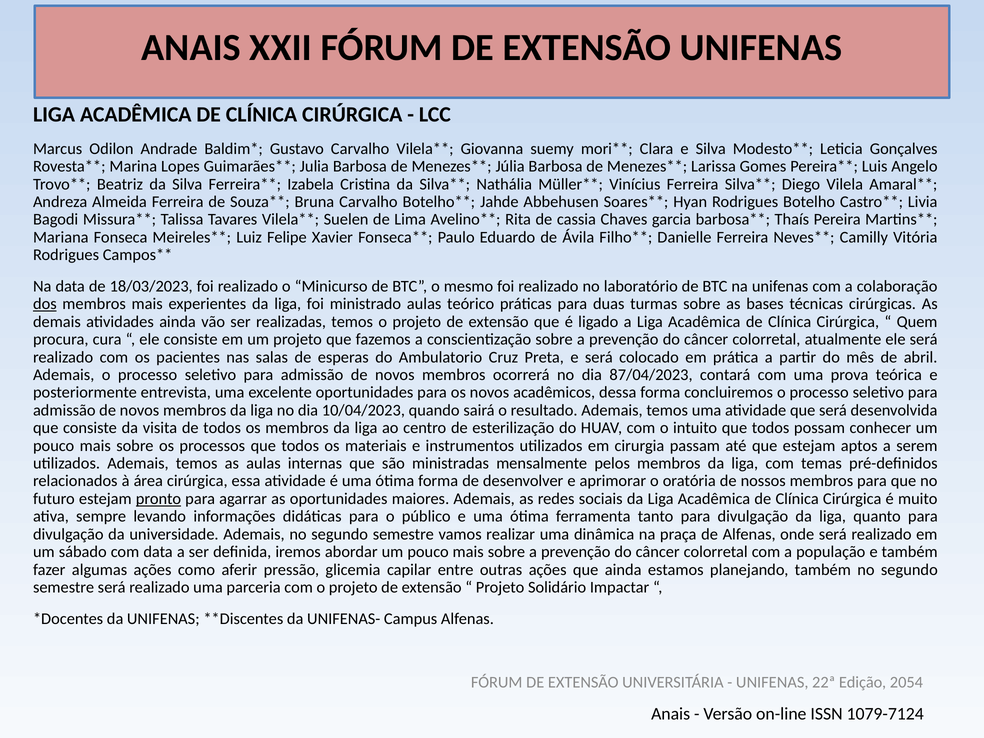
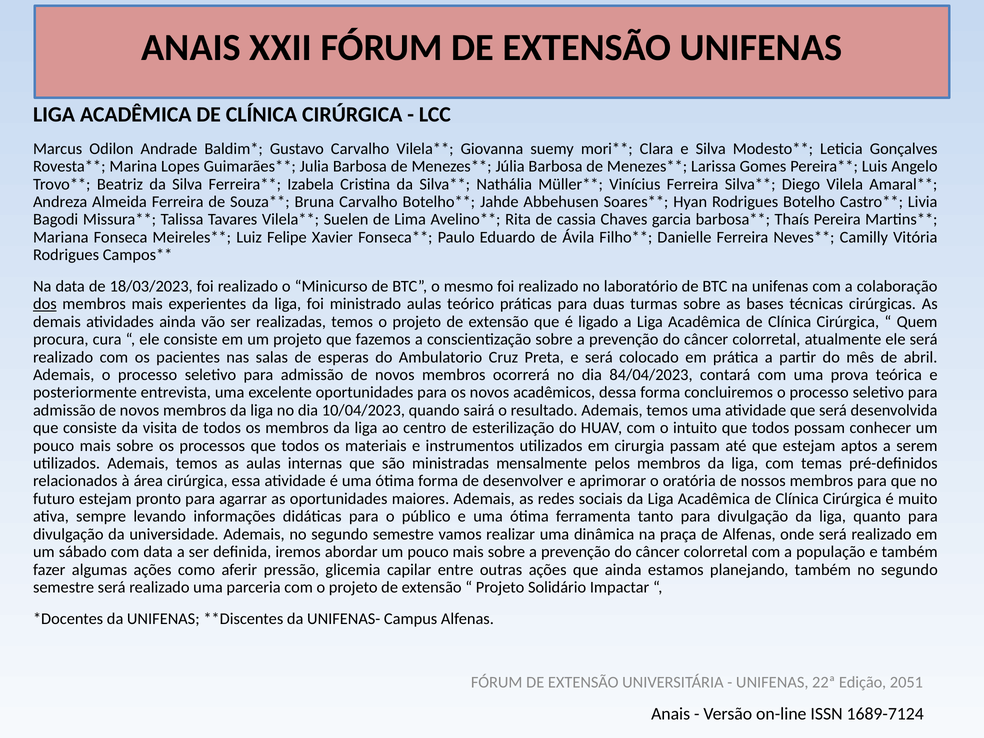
87/04/2023: 87/04/2023 -> 84/04/2023
pronto underline: present -> none
2054: 2054 -> 2051
1079-7124: 1079-7124 -> 1689-7124
